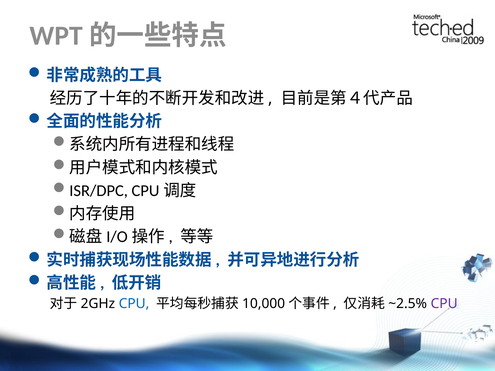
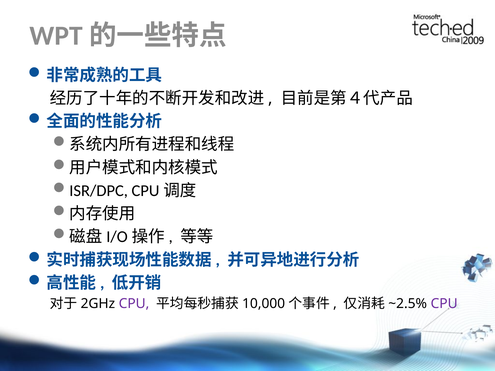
CPU at (134, 304) colour: blue -> purple
